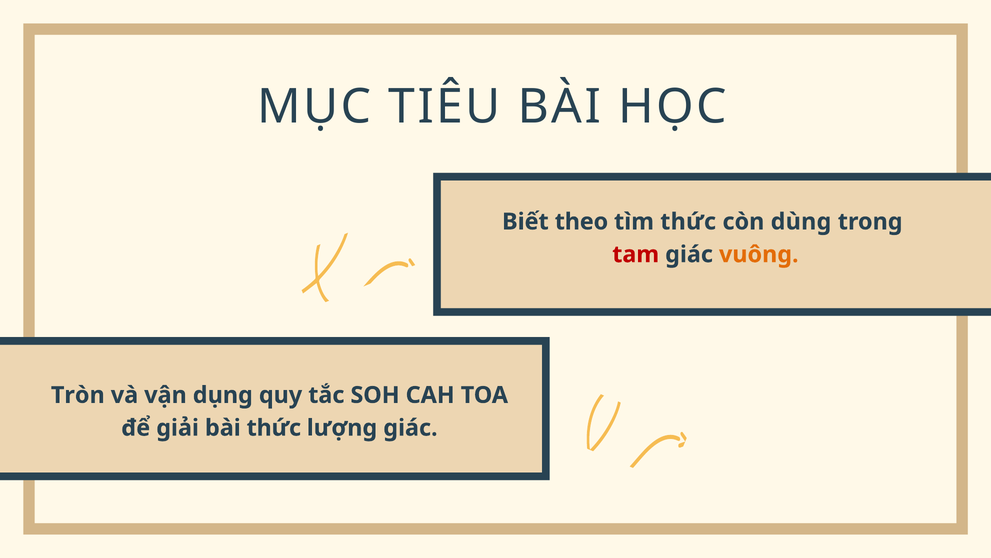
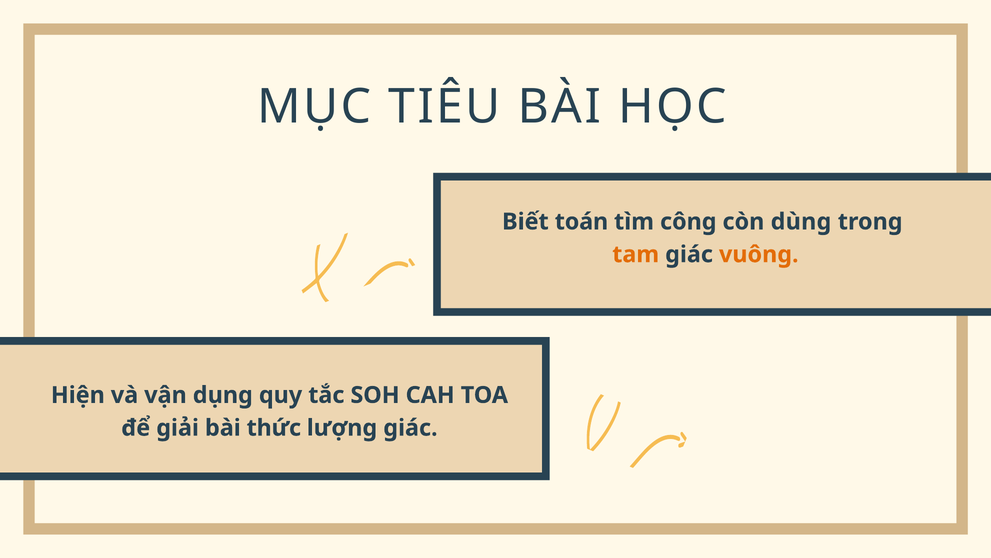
theo: theo -> toán
tìm thức: thức -> công
tam colour: red -> orange
Tròn: Tròn -> Hiện
